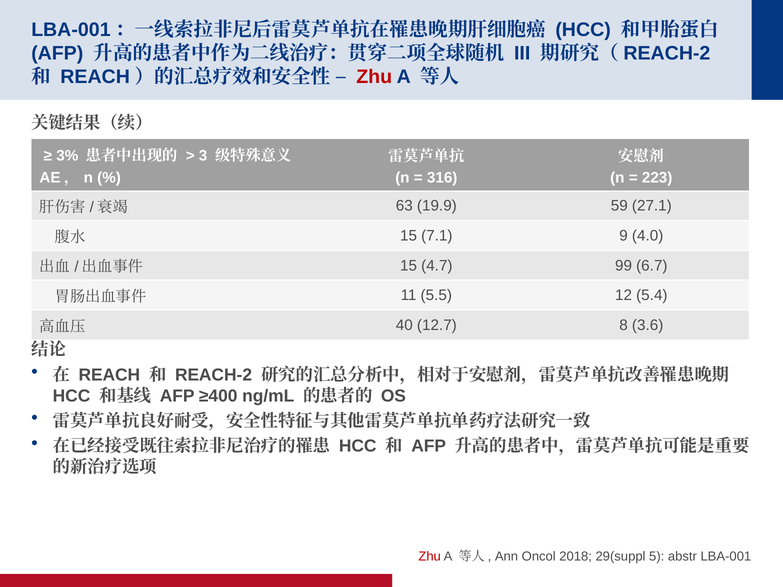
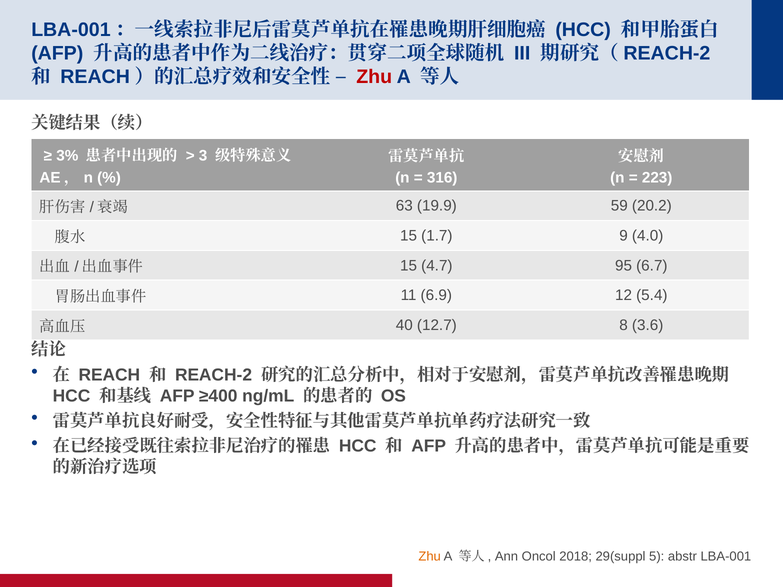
27.1: 27.1 -> 20.2
7.1: 7.1 -> 1.7
99: 99 -> 95
5.5: 5.5 -> 6.9
Zhu at (430, 557) colour: red -> orange
